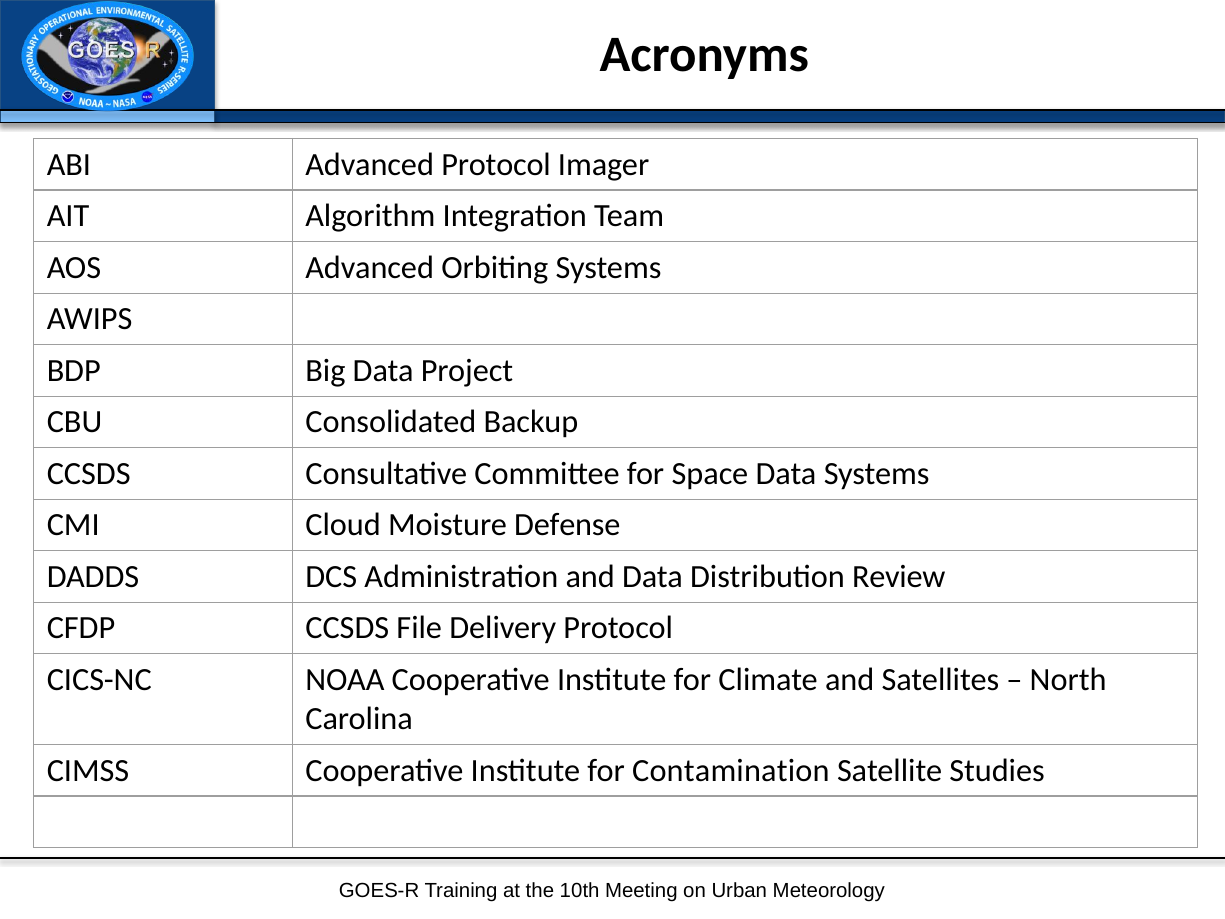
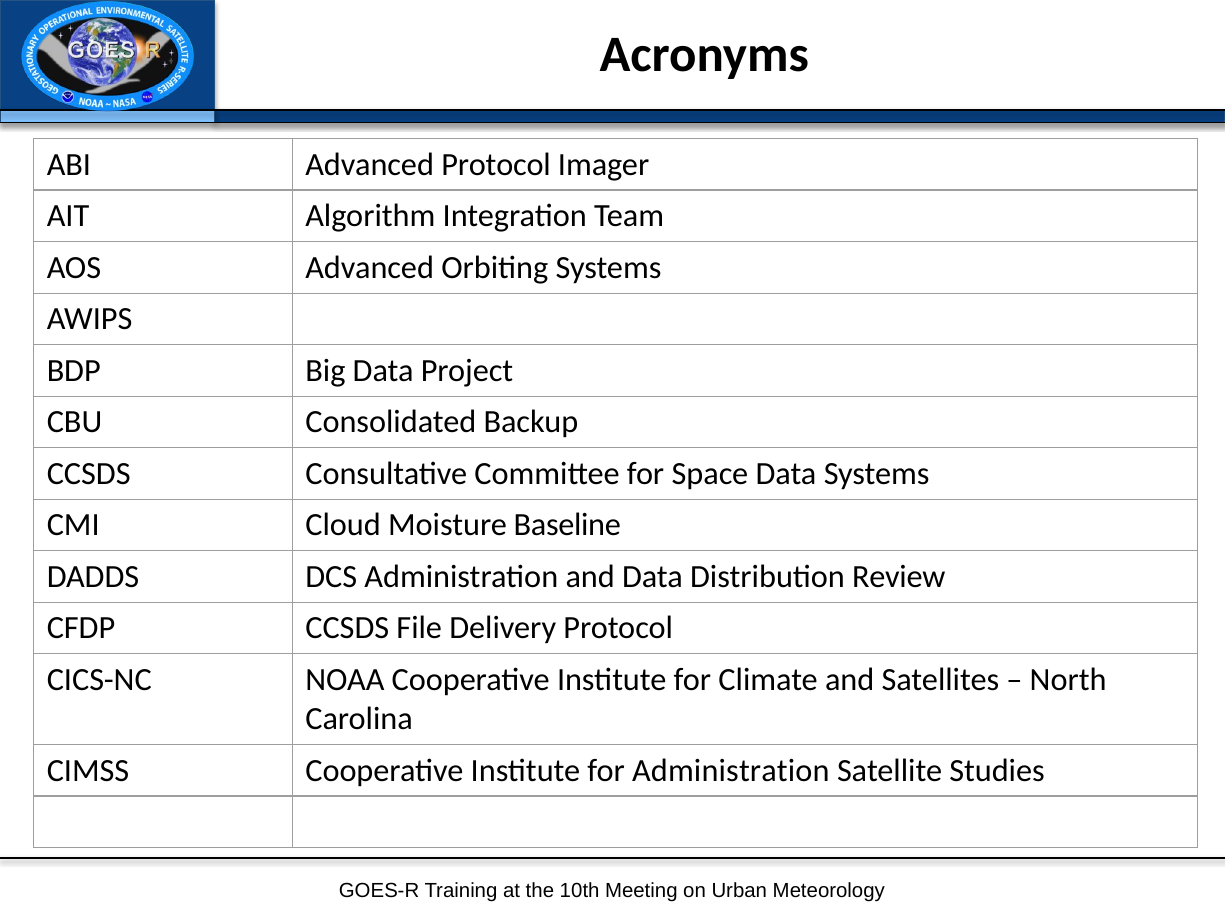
Defense: Defense -> Baseline
for Contamination: Contamination -> Administration
